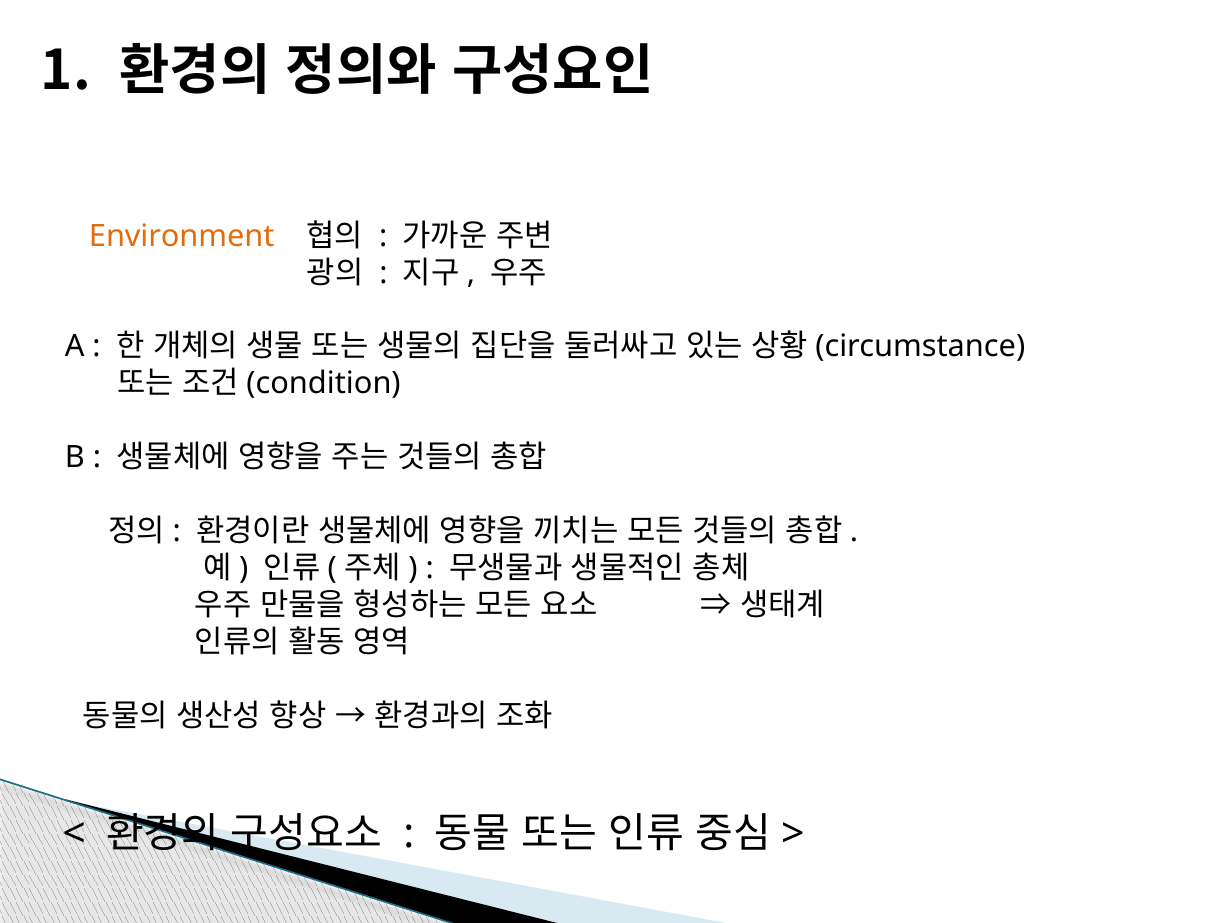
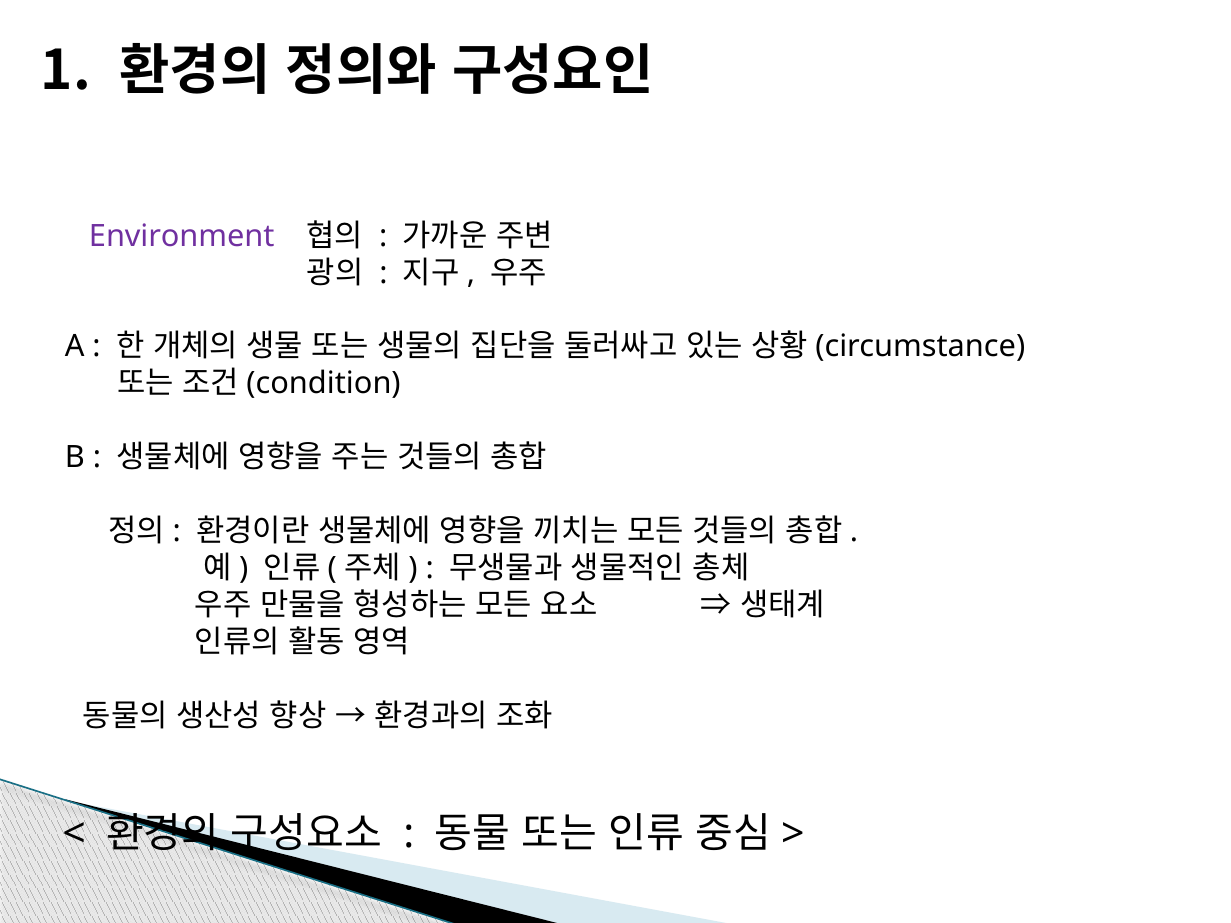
Environment colour: orange -> purple
